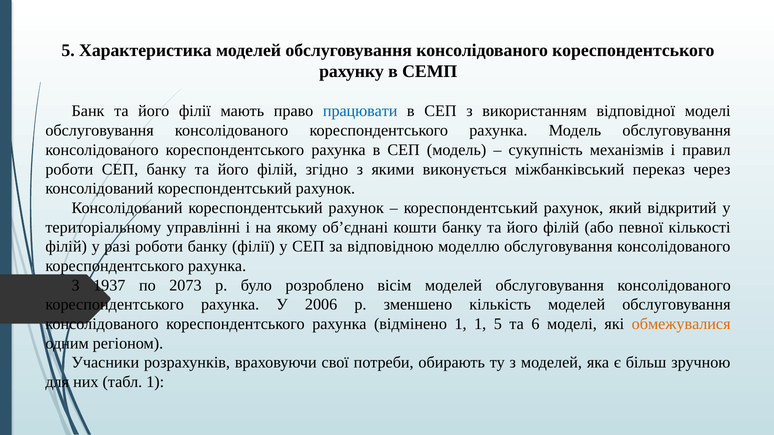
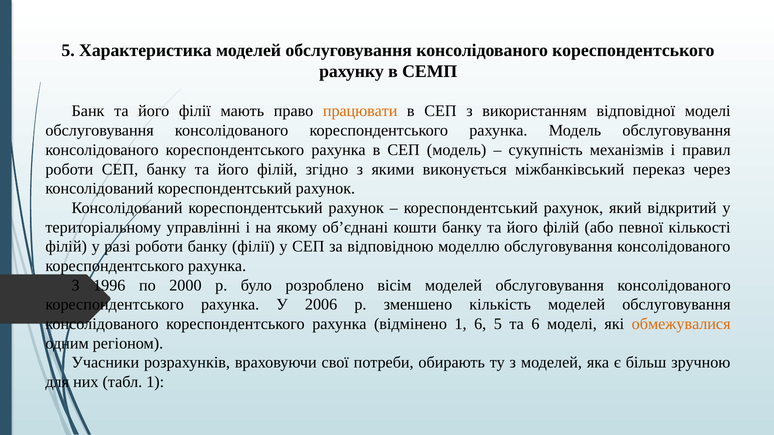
працювати colour: blue -> orange
1937: 1937 -> 1996
2073: 2073 -> 2000
1 1: 1 -> 6
